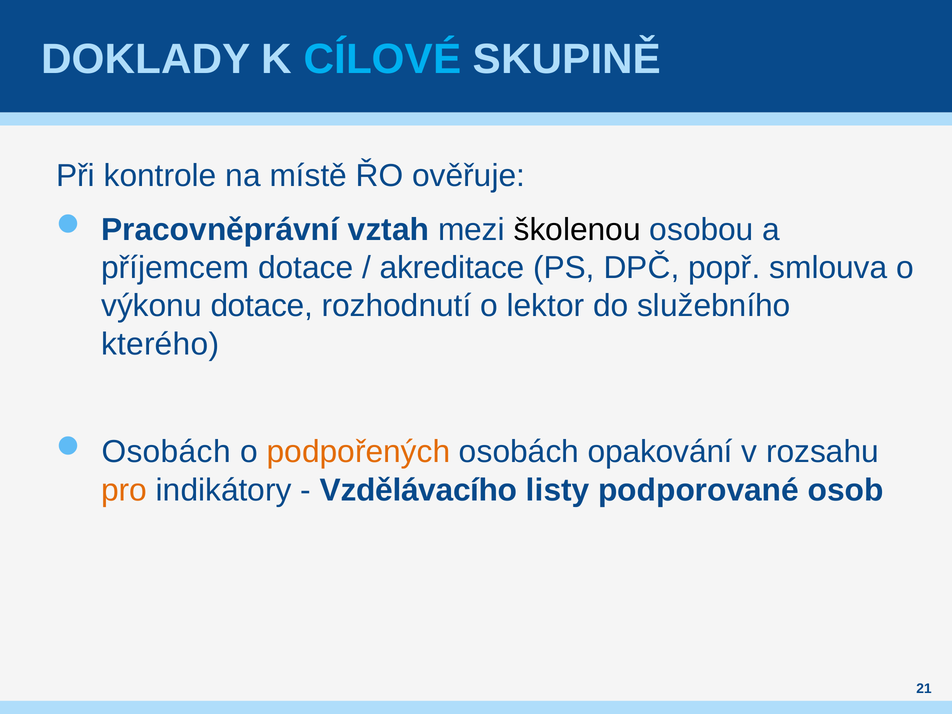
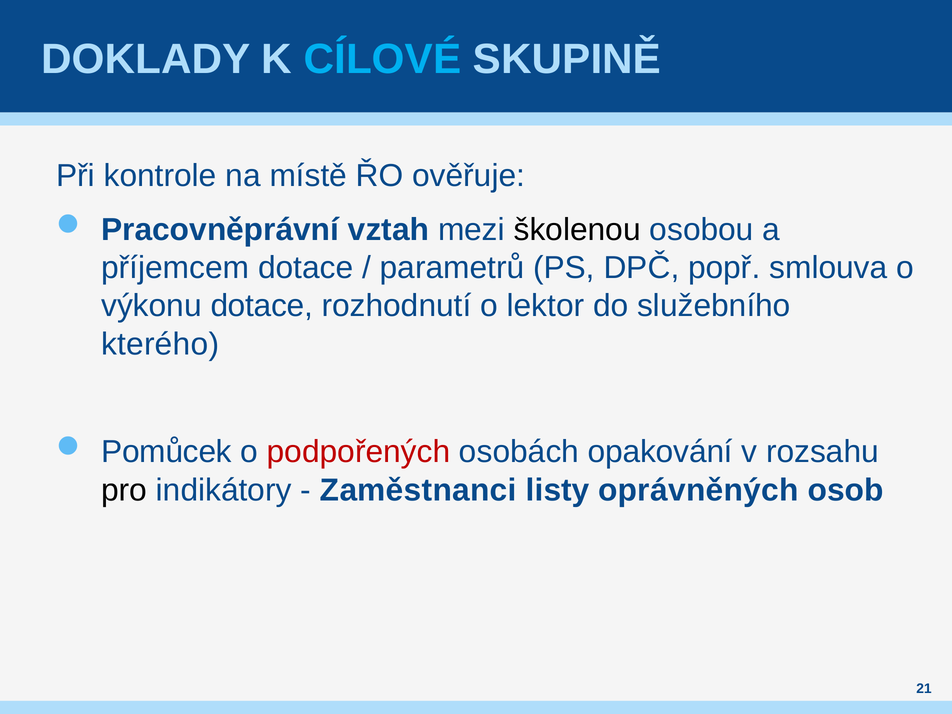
akreditace: akreditace -> parametrů
Osobách at (166, 452): Osobách -> Pomůcek
podpořených colour: orange -> red
pro colour: orange -> black
Vzdělávacího: Vzdělávacího -> Zaměstnanci
podporované: podporované -> oprávněných
